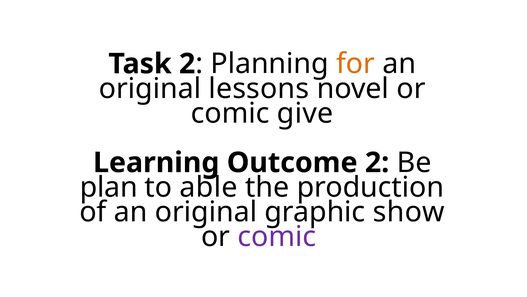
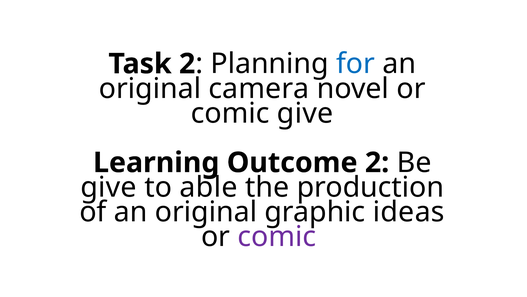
for colour: orange -> blue
lessons: lessons -> camera
plan at (109, 187): plan -> give
show: show -> ideas
